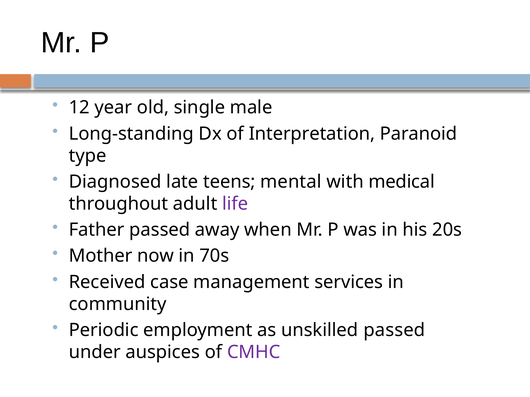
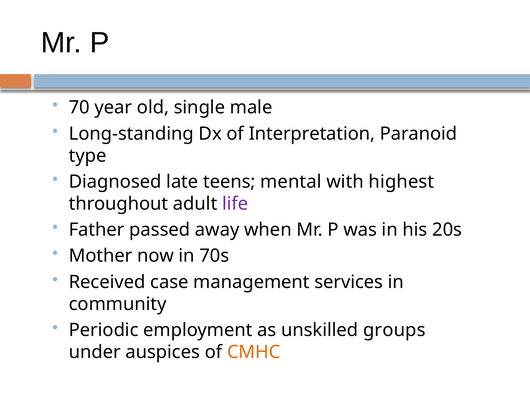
12: 12 -> 70
medical: medical -> highest
unskilled passed: passed -> groups
CMHC colour: purple -> orange
